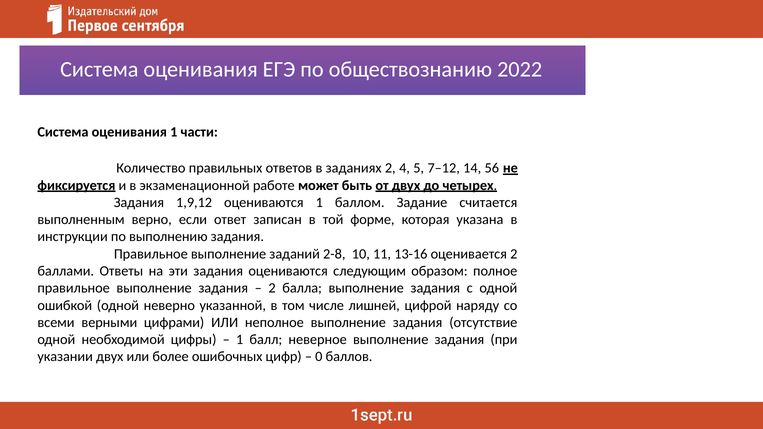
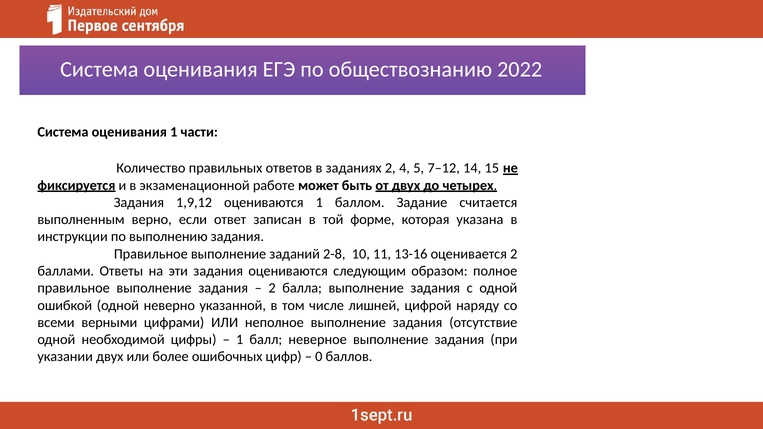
56: 56 -> 15
